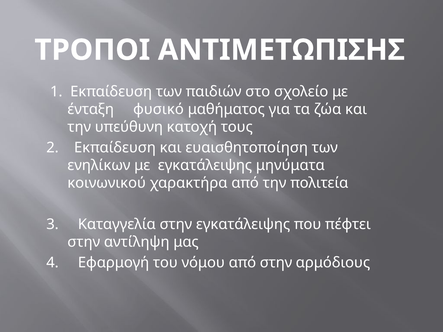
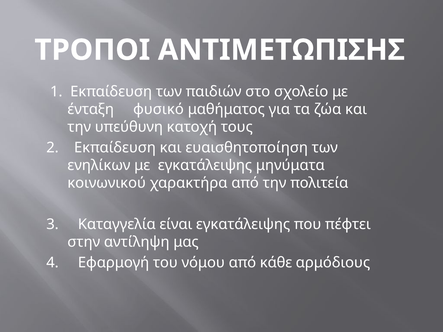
Καταγγελία στην: στην -> είναι
από στην: στην -> κάθε
